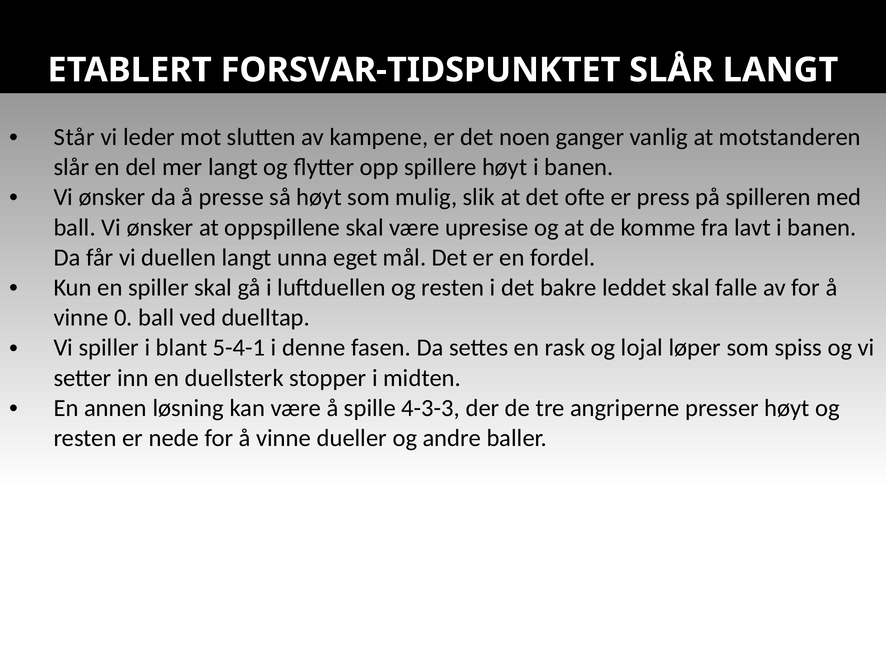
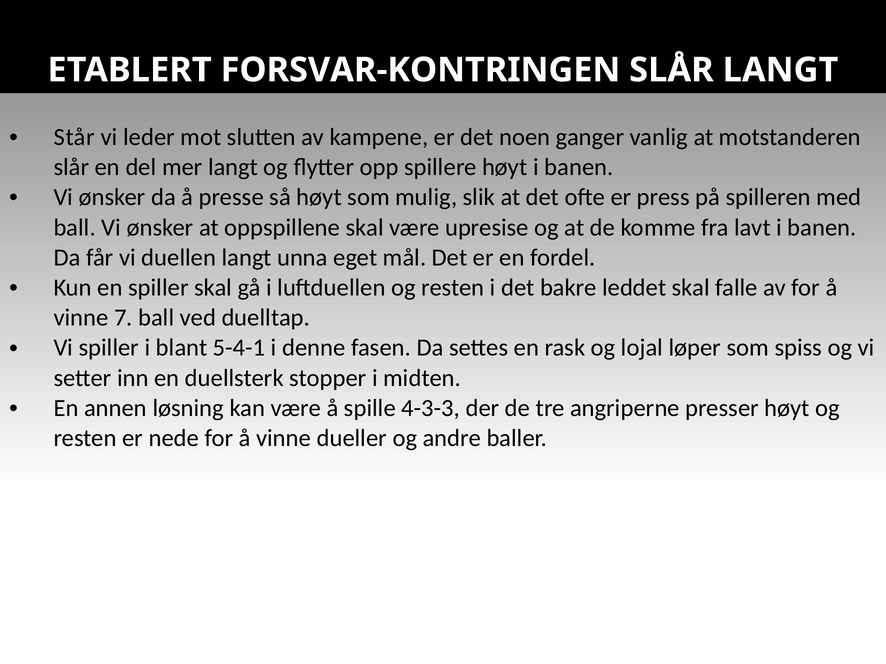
FORSVAR-TIDSPUNKTET: FORSVAR-TIDSPUNKTET -> FORSVAR-KONTRINGEN
0: 0 -> 7
